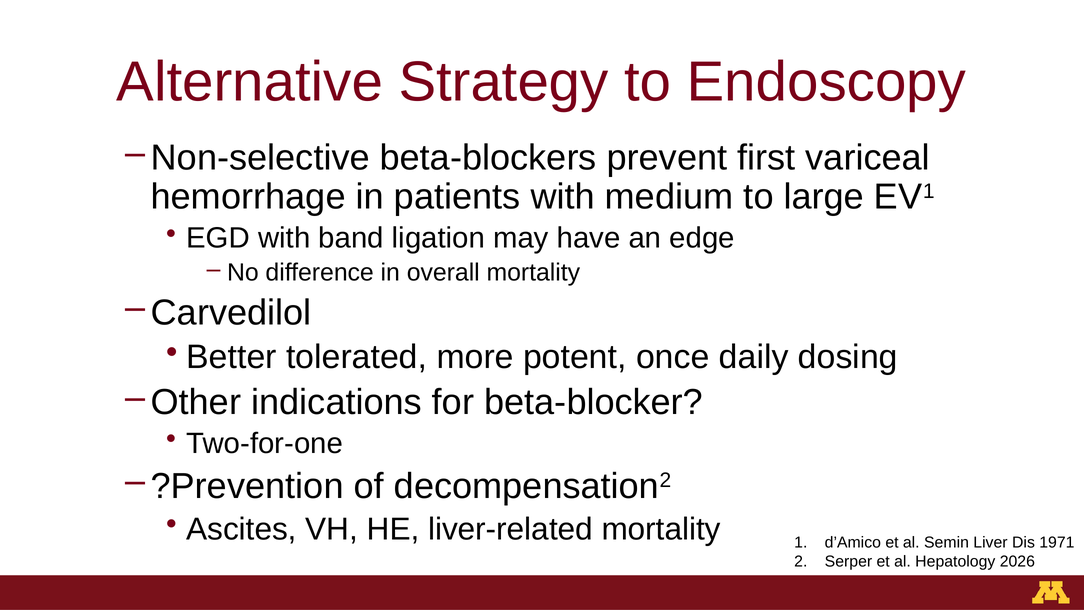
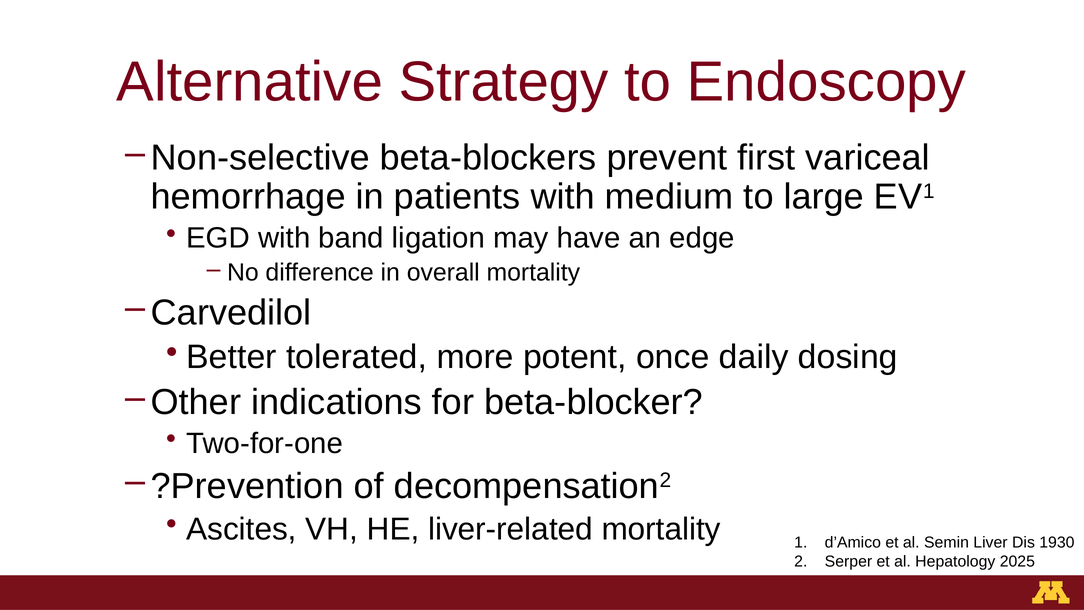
1971: 1971 -> 1930
2026: 2026 -> 2025
